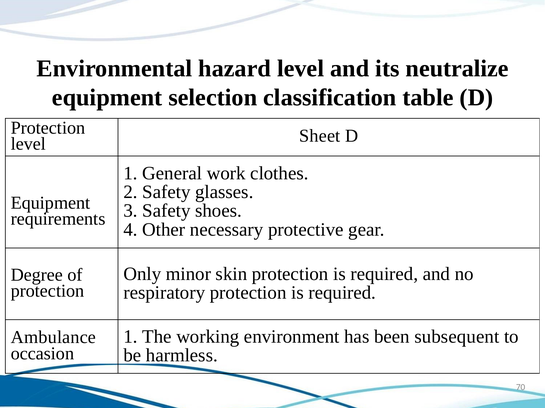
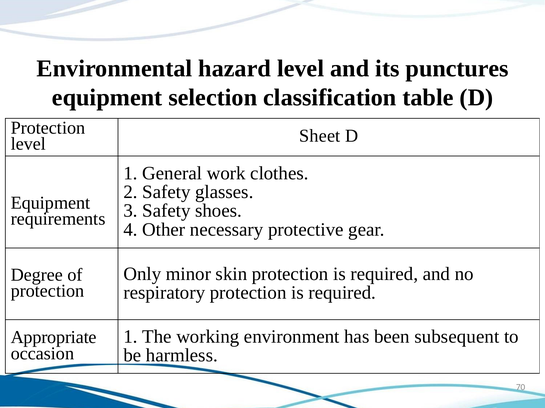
neutralize: neutralize -> punctures
Ambulance: Ambulance -> Appropriate
